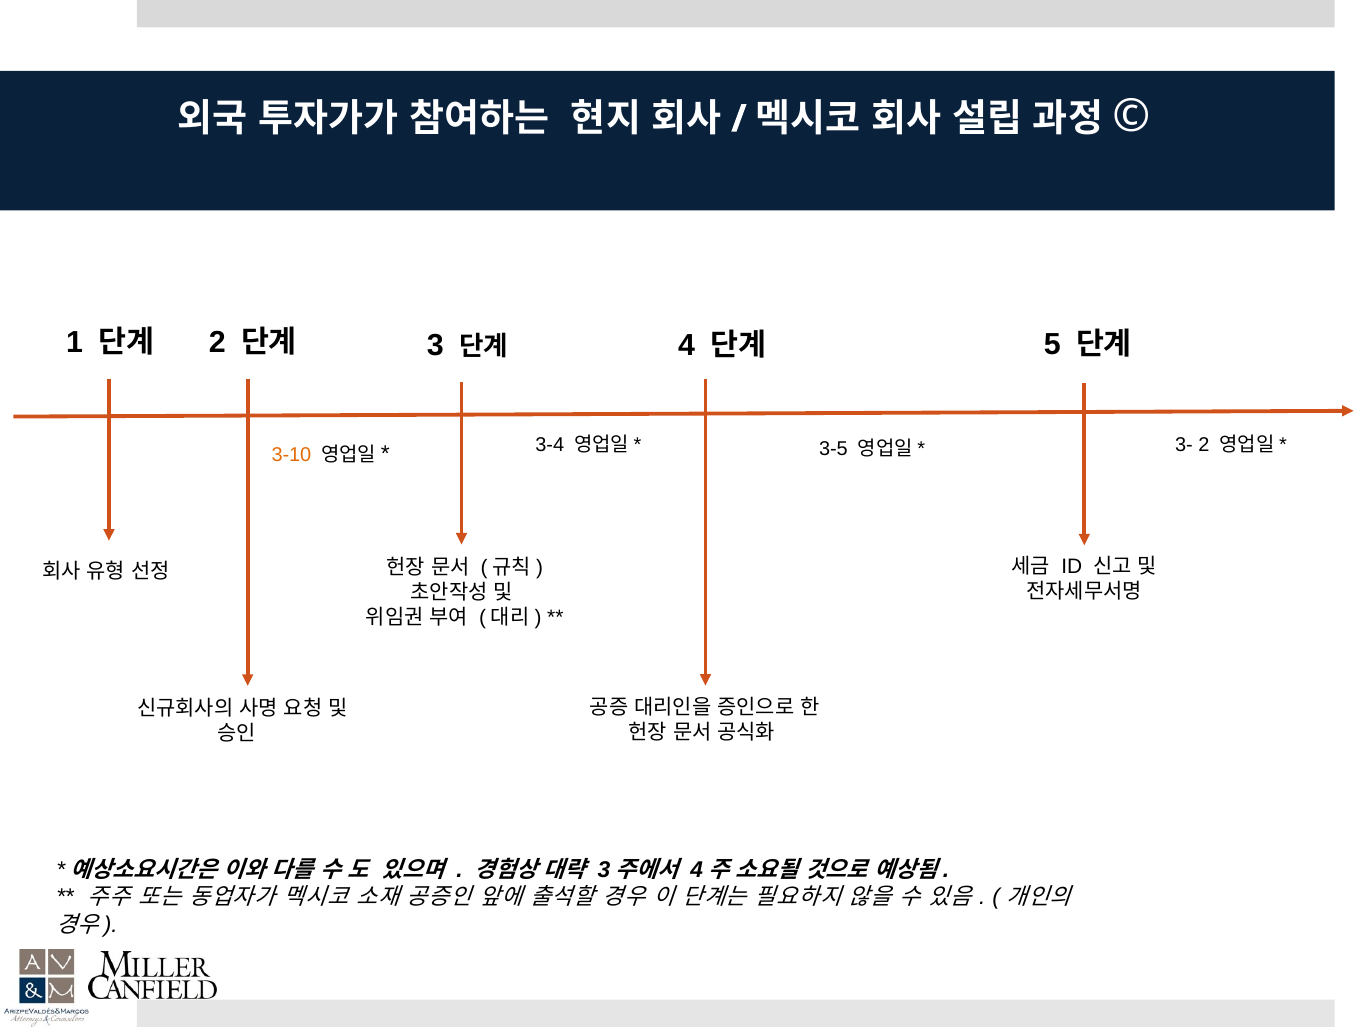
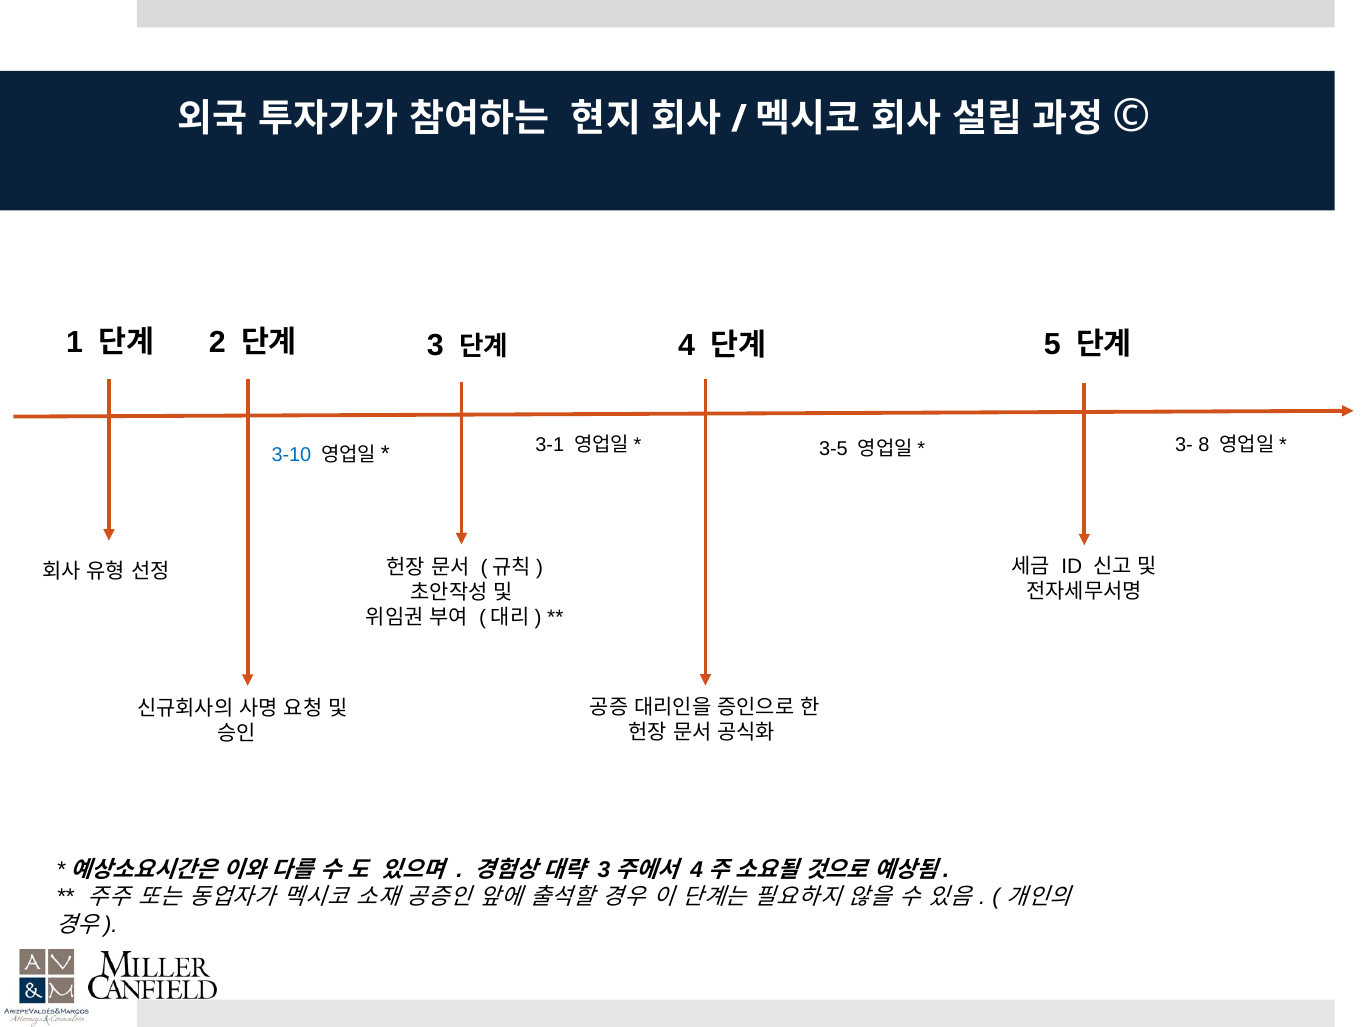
3-4: 3-4 -> 3-1
3- 2: 2 -> 8
3-10 colour: orange -> blue
